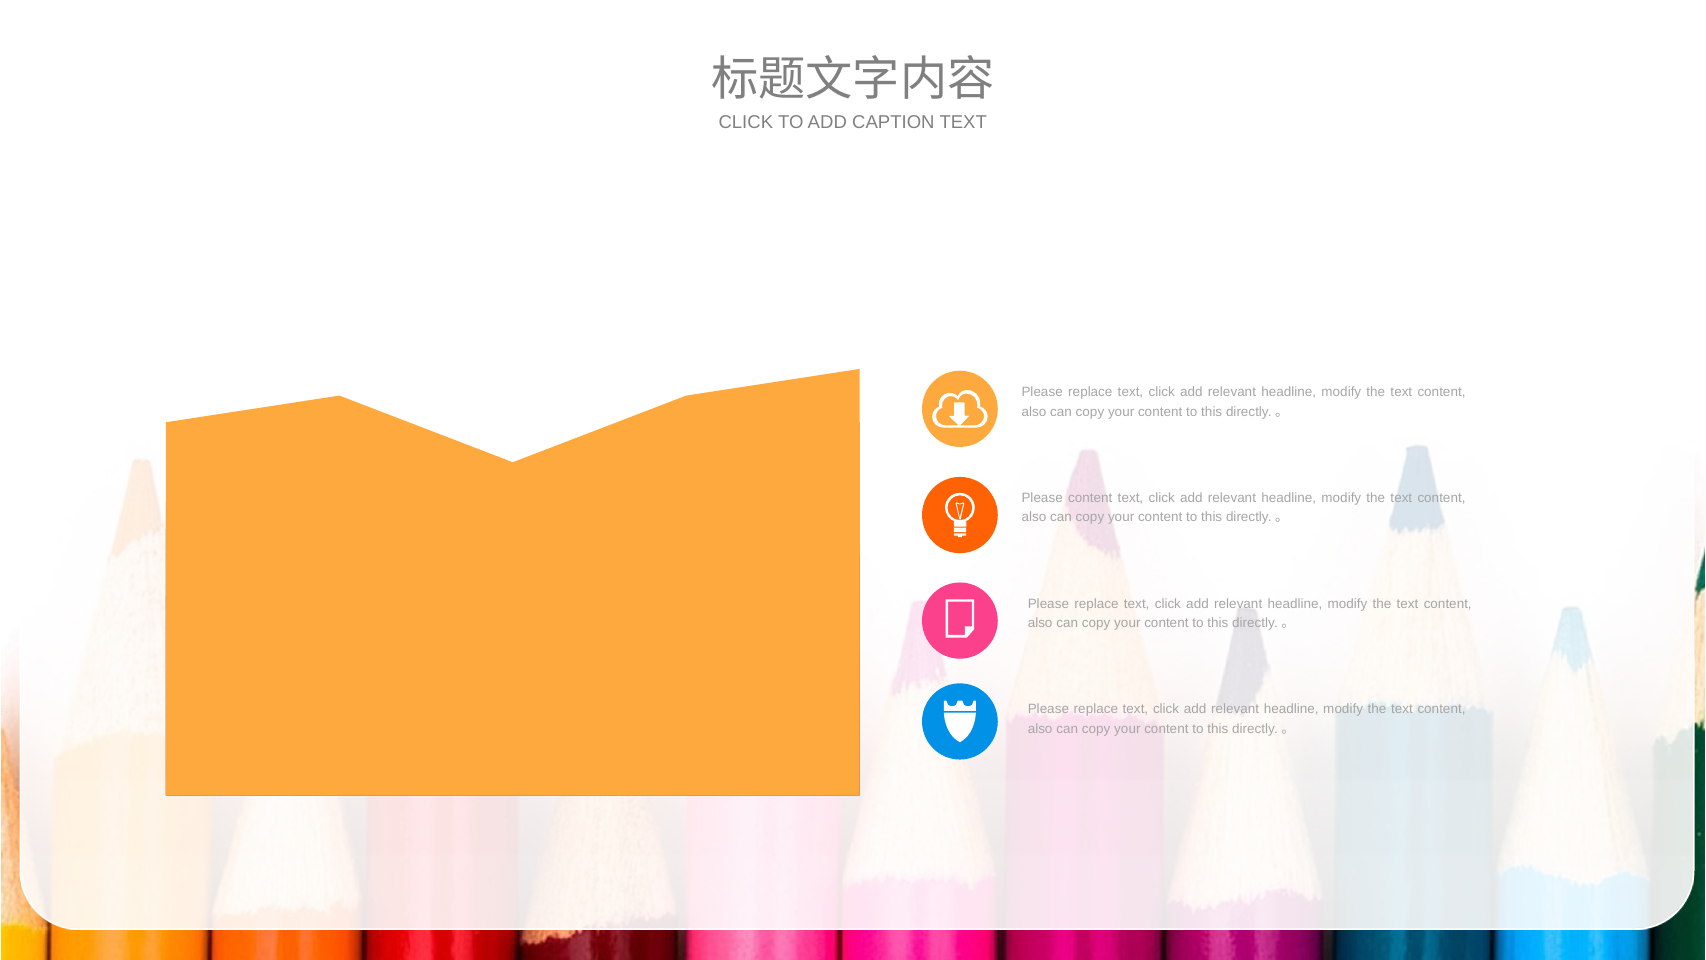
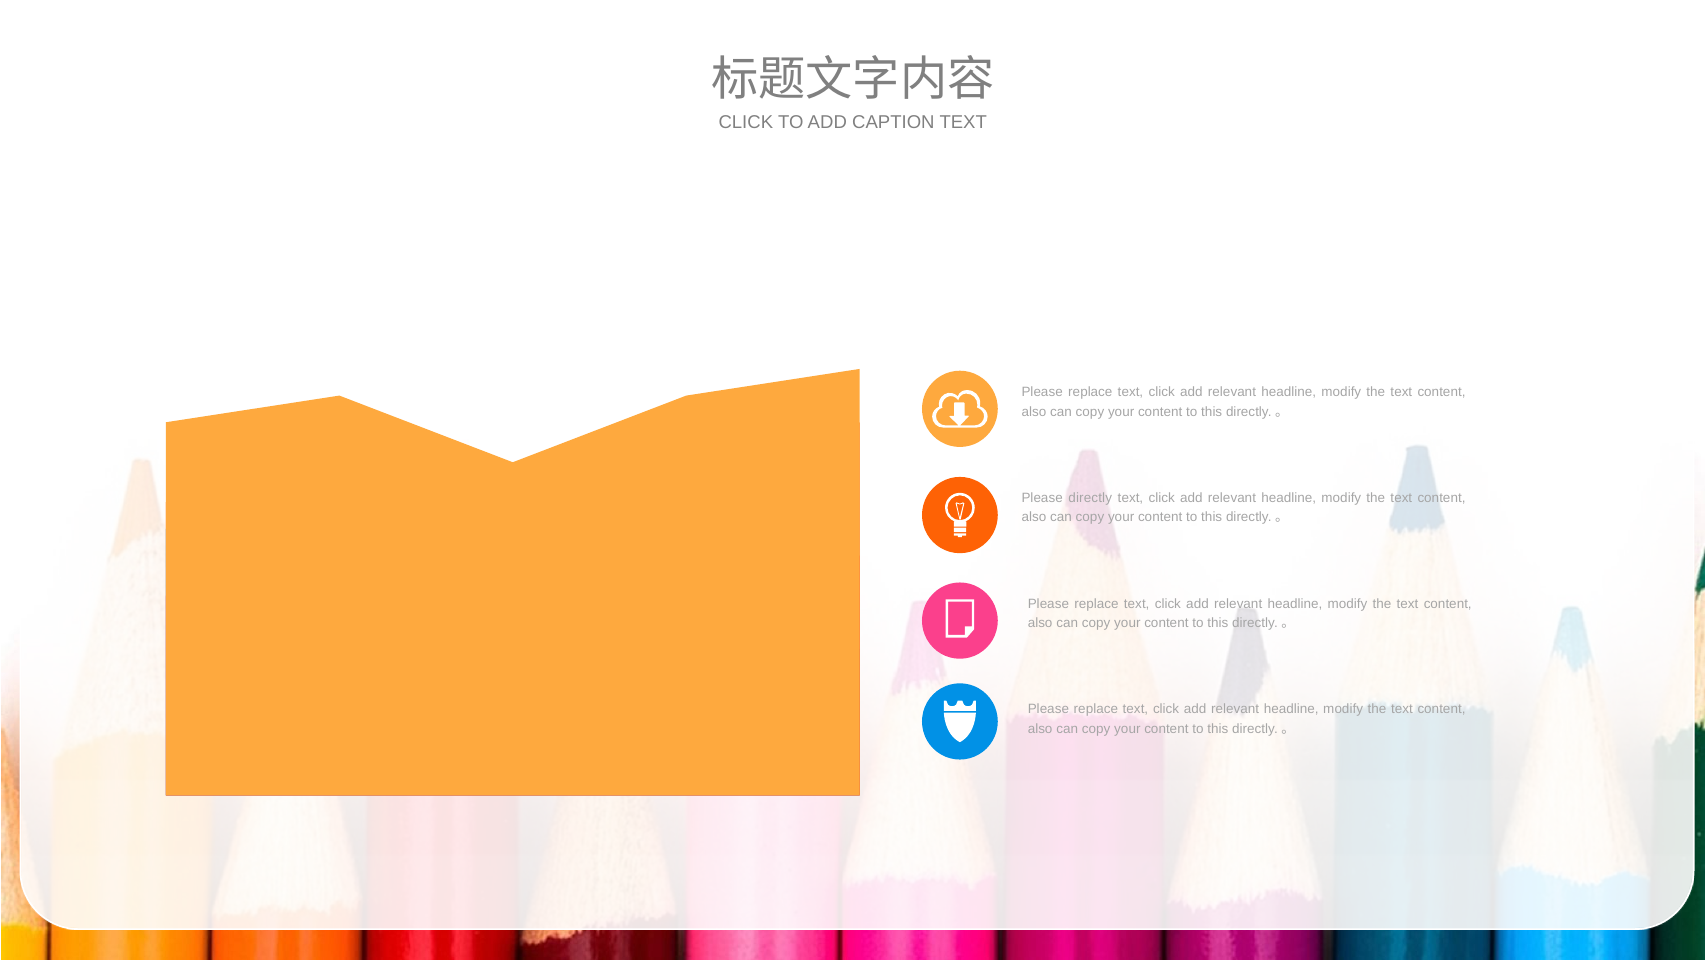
Please content: content -> directly
